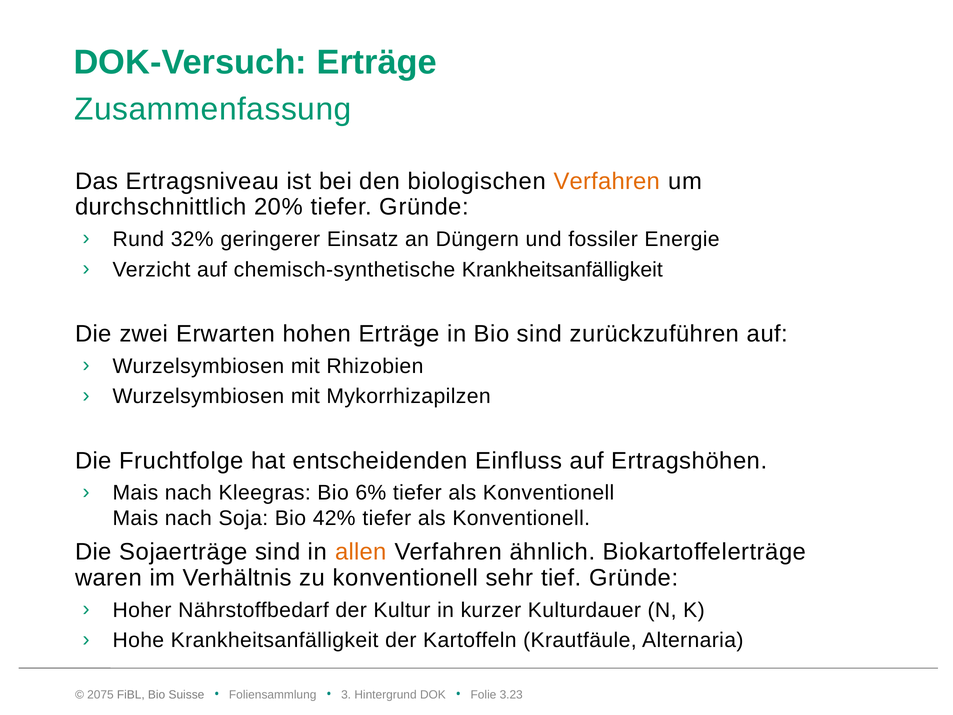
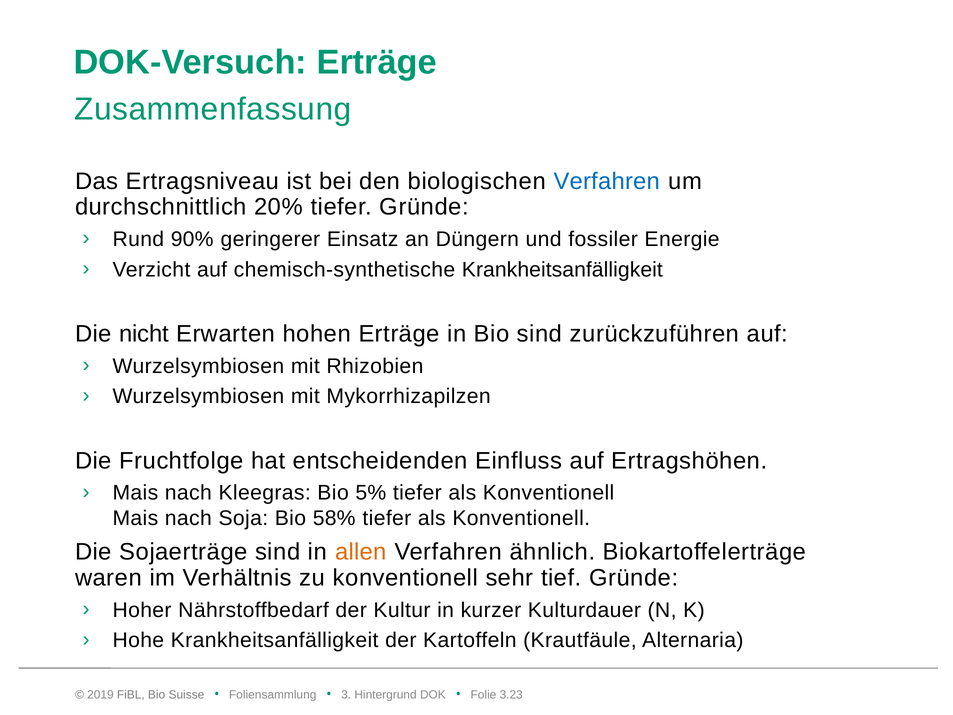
Verfahren at (607, 181) colour: orange -> blue
32%: 32% -> 90%
zwei: zwei -> nicht
6%: 6% -> 5%
42%: 42% -> 58%
2075: 2075 -> 2019
